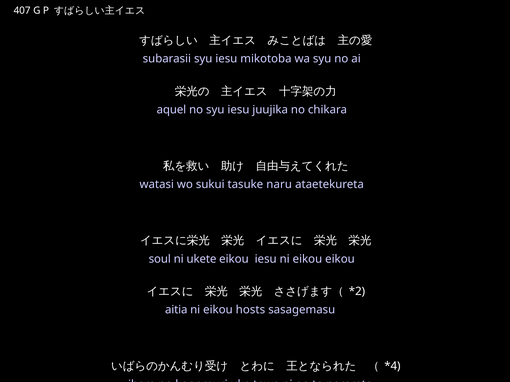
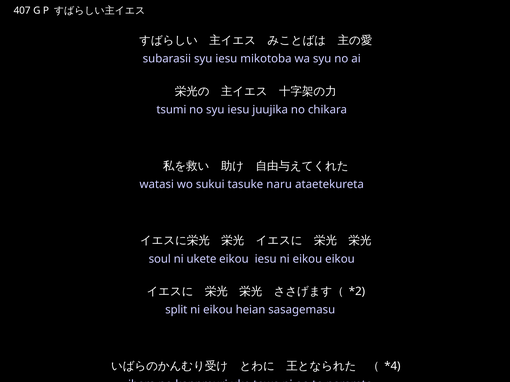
aquel: aquel -> tsumi
aitia: aitia -> split
hosts: hosts -> heian
